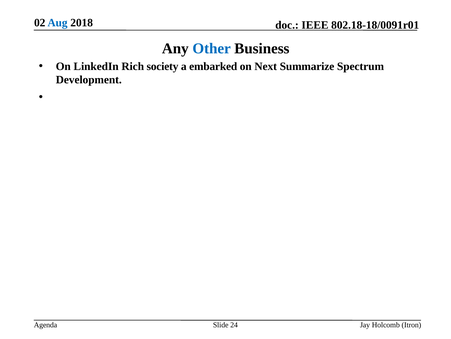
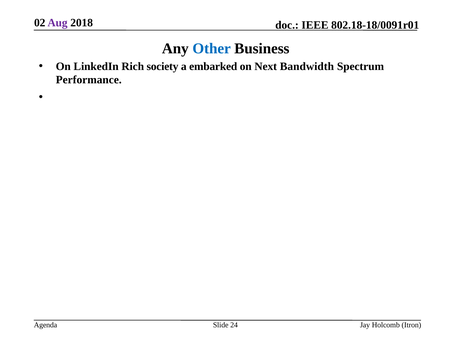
Aug colour: blue -> purple
Summarize: Summarize -> Bandwidth
Development: Development -> Performance
